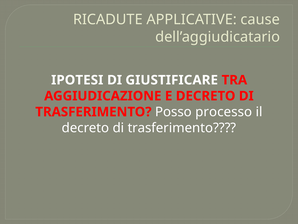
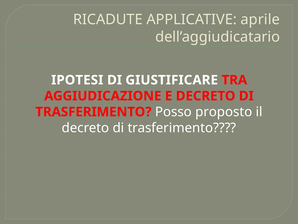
cause: cause -> aprile
processo: processo -> proposto
